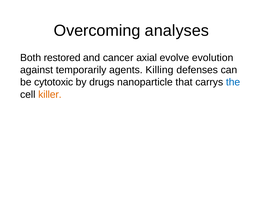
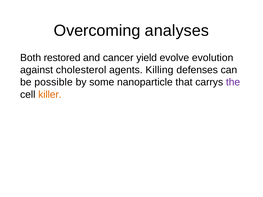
axial: axial -> yield
temporarily: temporarily -> cholesterol
cytotoxic: cytotoxic -> possible
drugs: drugs -> some
the colour: blue -> purple
